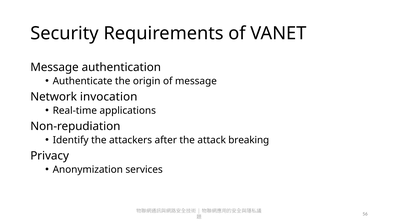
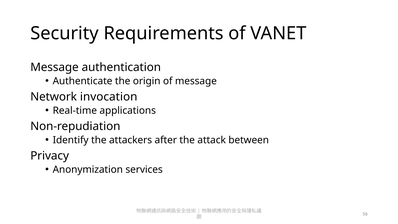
breaking: breaking -> between
